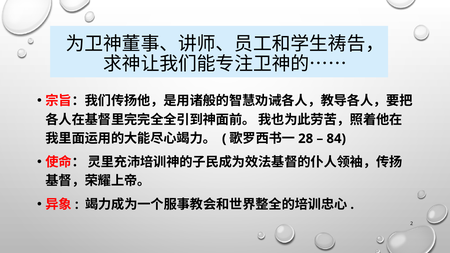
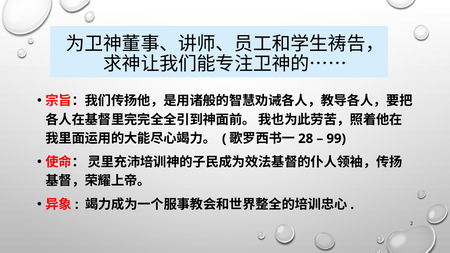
84: 84 -> 99
